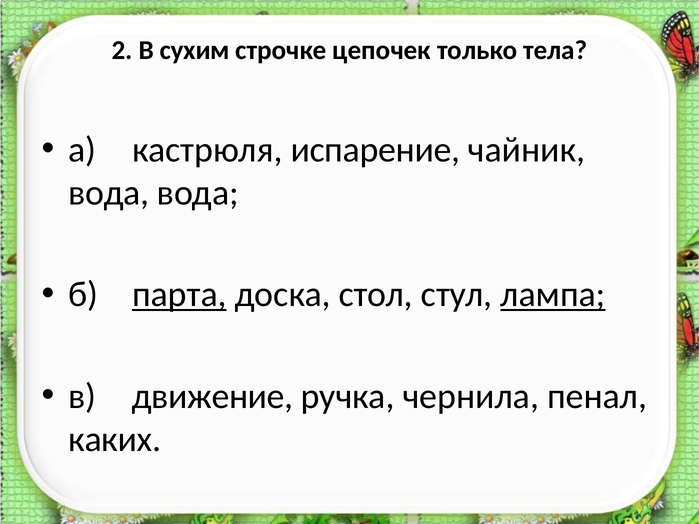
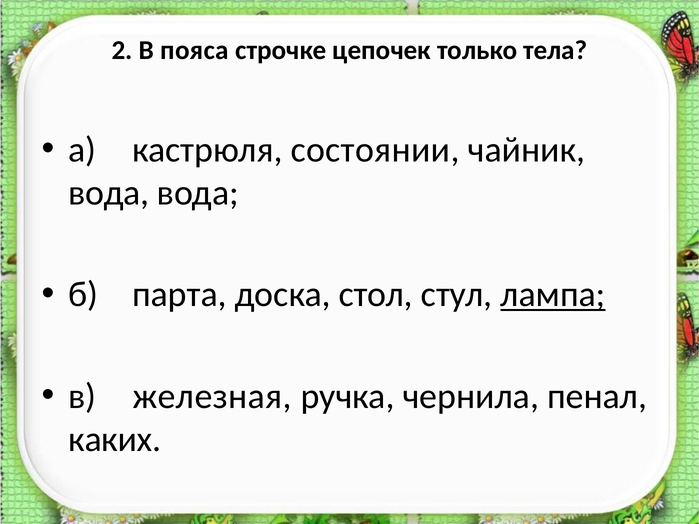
сухим: сухим -> пояса
испарение: испарение -> состоянии
парта underline: present -> none
движение: движение -> железная
